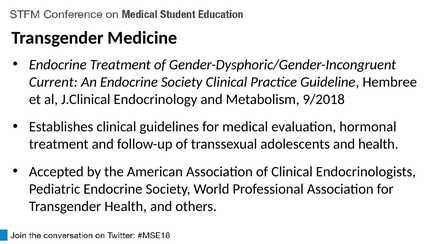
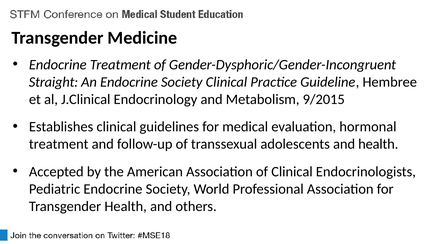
Current: Current -> Straight
9/2018: 9/2018 -> 9/2015
